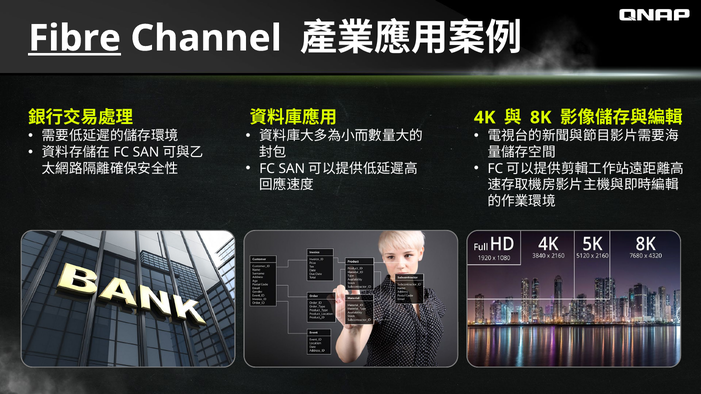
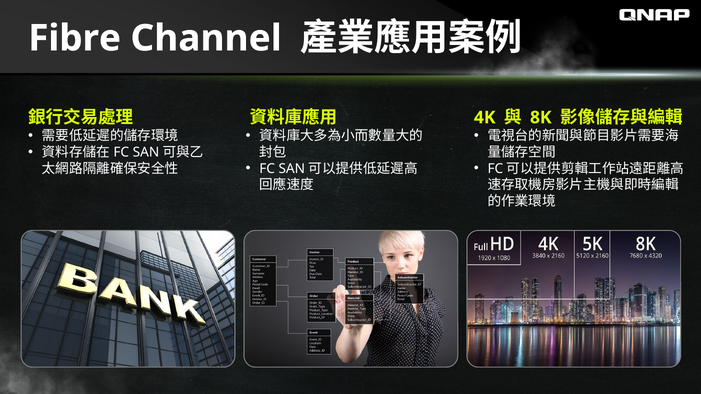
Fibre underline: present -> none
